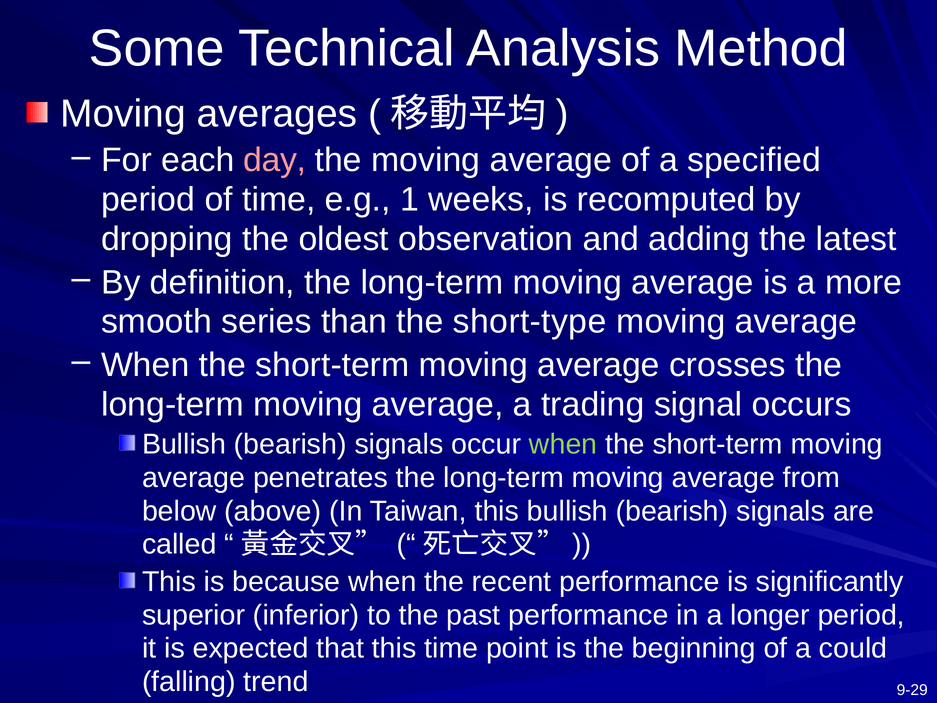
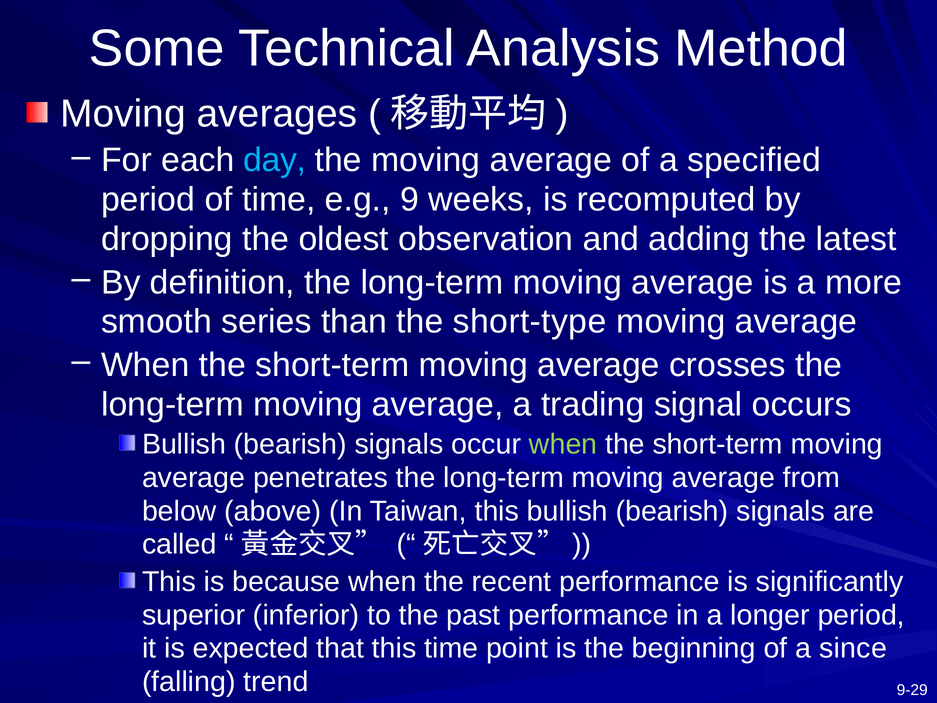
day colour: pink -> light blue
1: 1 -> 9
could: could -> since
